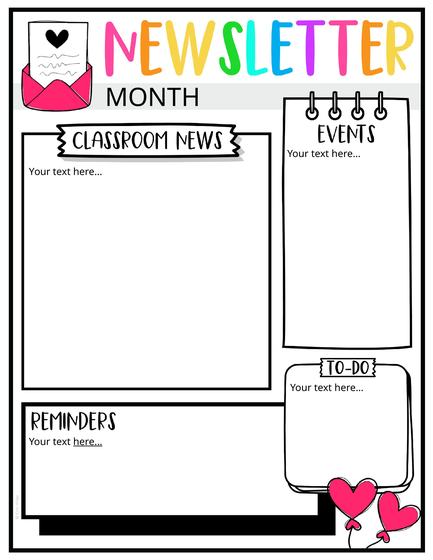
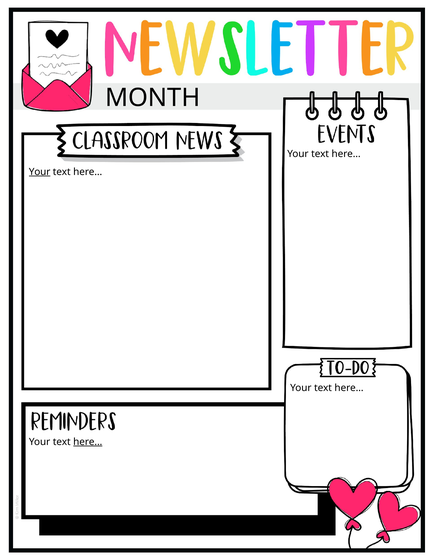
Your at (40, 172) underline: none -> present
